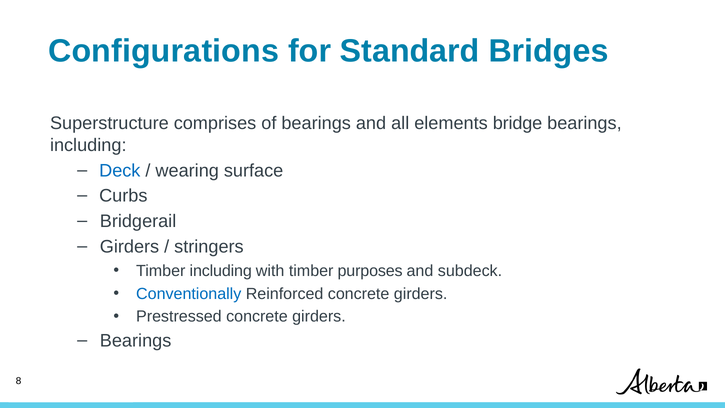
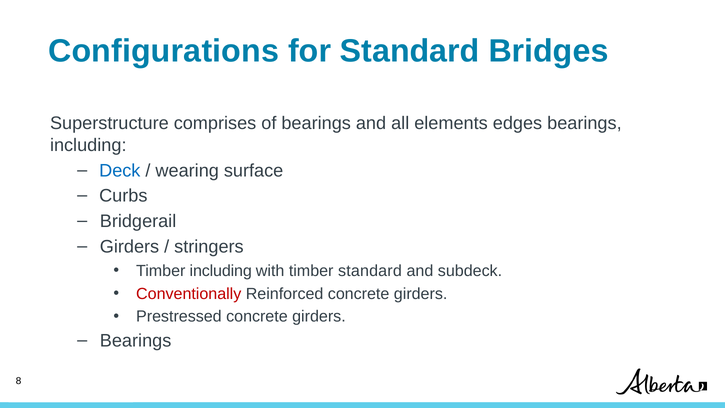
bridge: bridge -> edges
timber purposes: purposes -> standard
Conventionally colour: blue -> red
